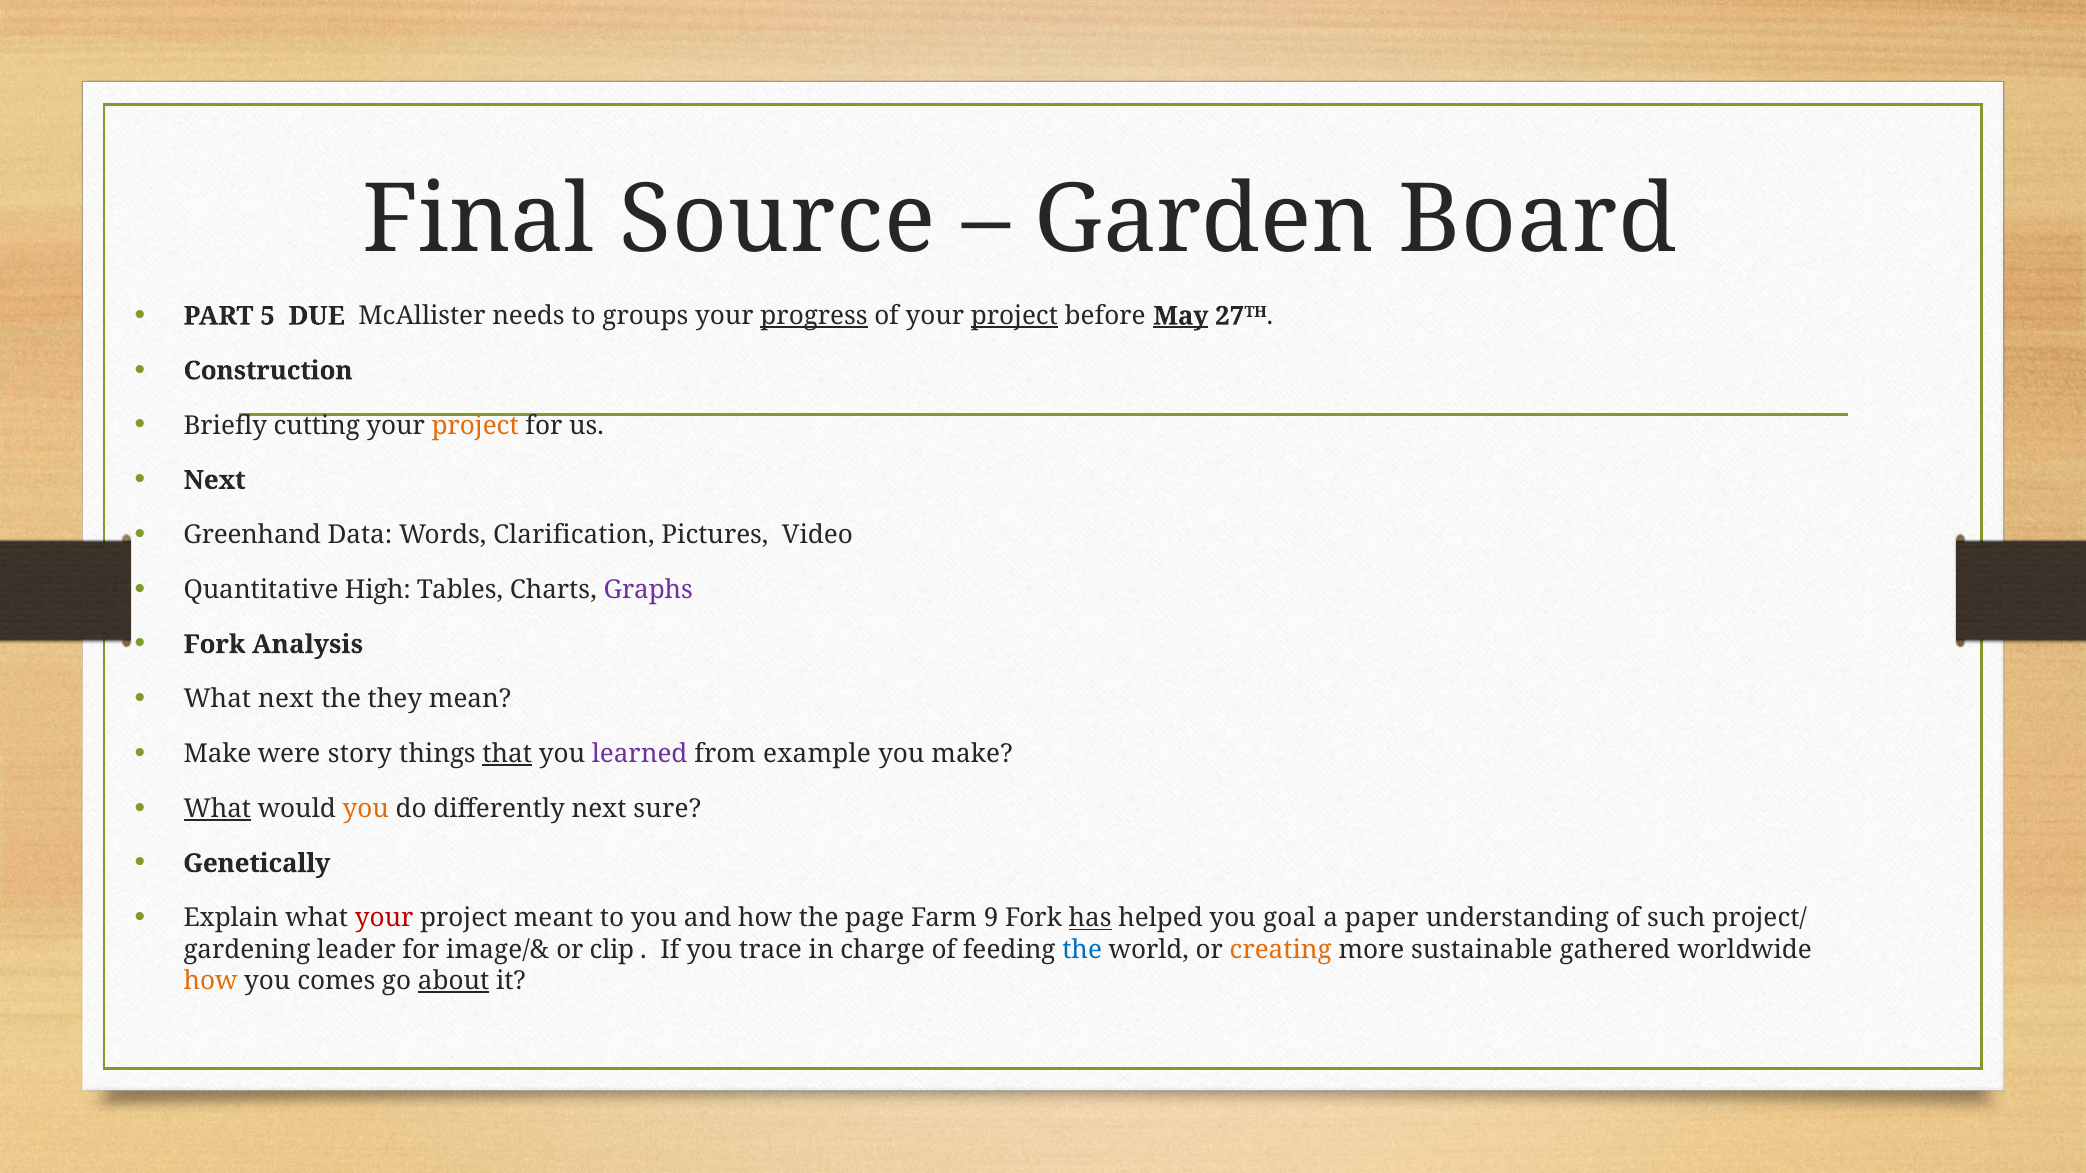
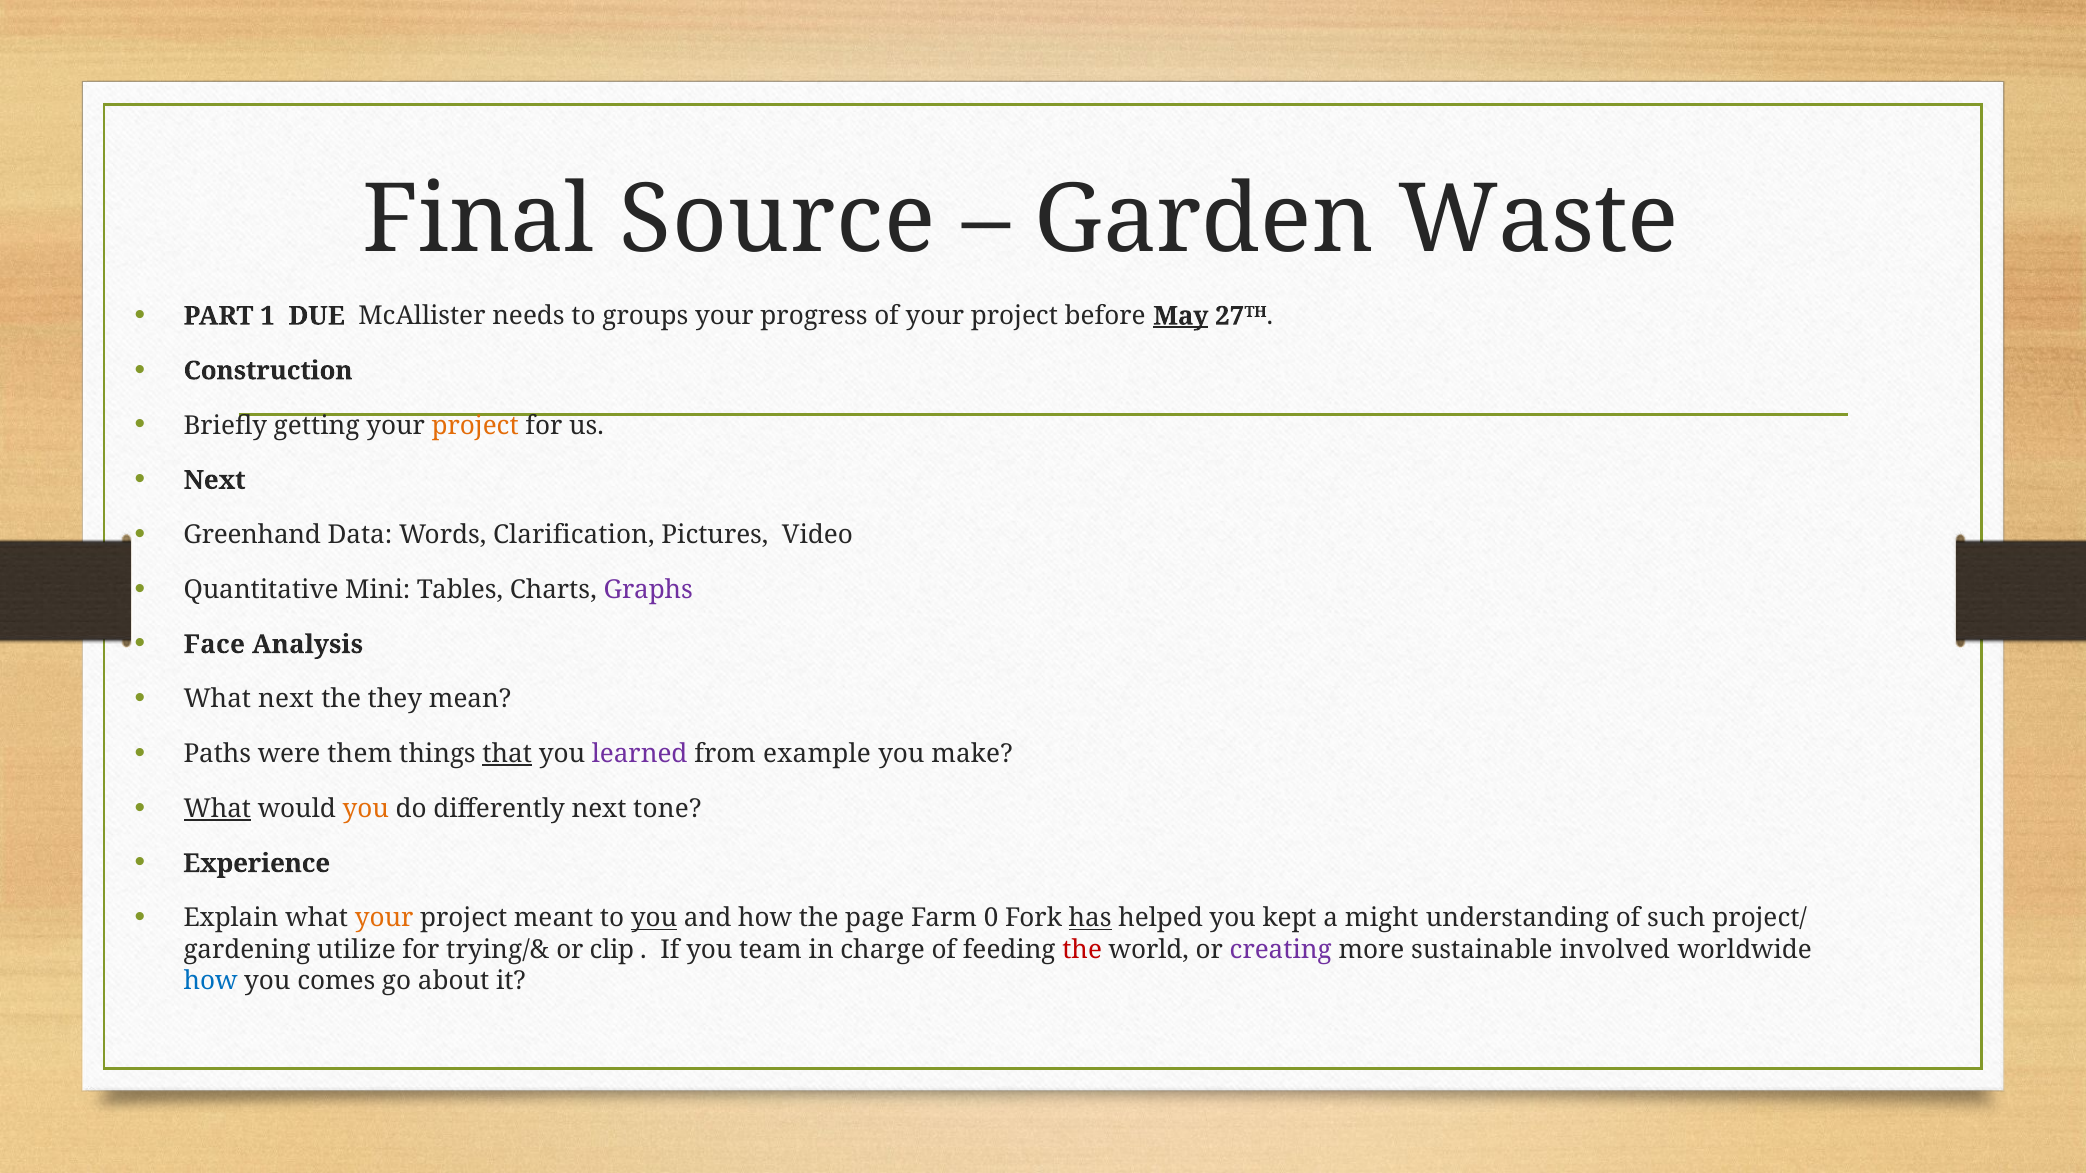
Board: Board -> Waste
5: 5 -> 1
progress underline: present -> none
project at (1014, 316) underline: present -> none
cutting: cutting -> getting
High: High -> Mini
Fork at (214, 645): Fork -> Face
Make at (217, 754): Make -> Paths
story: story -> them
sure: sure -> tone
Genetically: Genetically -> Experience
your at (384, 918) colour: red -> orange
you at (654, 918) underline: none -> present
9: 9 -> 0
goal: goal -> kept
paper: paper -> might
leader: leader -> utilize
image/&: image/& -> trying/&
trace: trace -> team
the at (1082, 950) colour: blue -> red
creating colour: orange -> purple
gathered: gathered -> involved
how at (211, 981) colour: orange -> blue
about underline: present -> none
